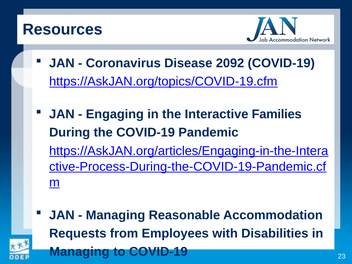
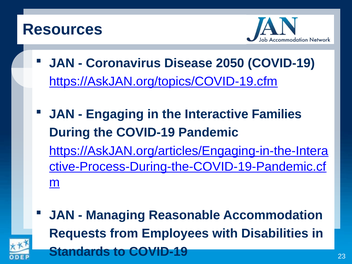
2092: 2092 -> 2050
Managing at (79, 252): Managing -> Standards
